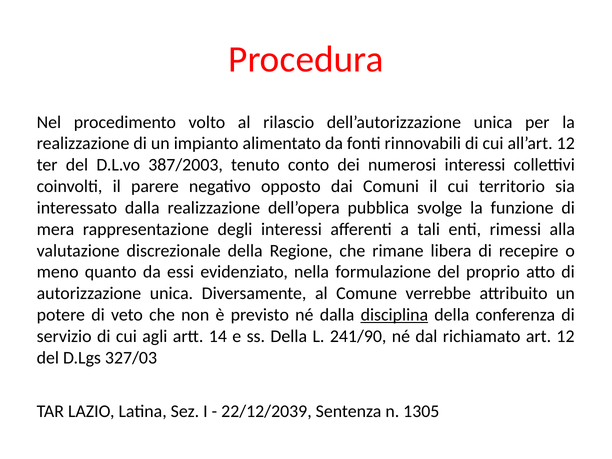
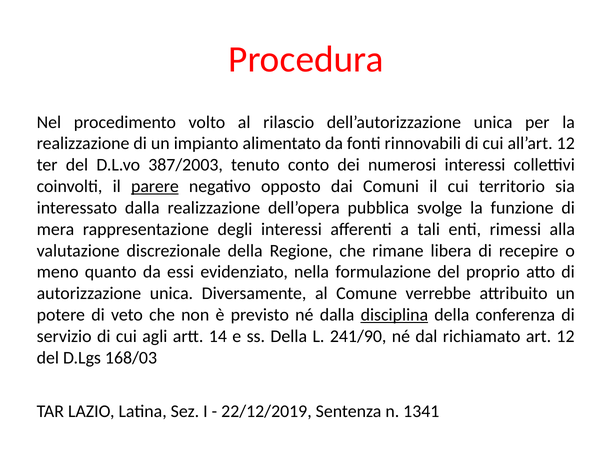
parere underline: none -> present
327/03: 327/03 -> 168/03
22/12/2039: 22/12/2039 -> 22/12/2019
1305: 1305 -> 1341
